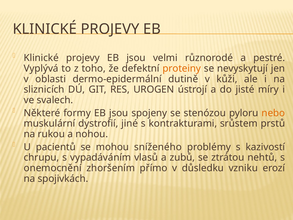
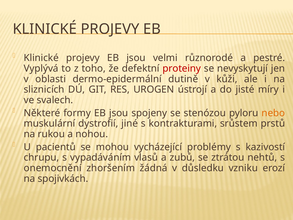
proteiny colour: orange -> red
sníženého: sníženého -> vycházející
přímo: přímo -> žádná
